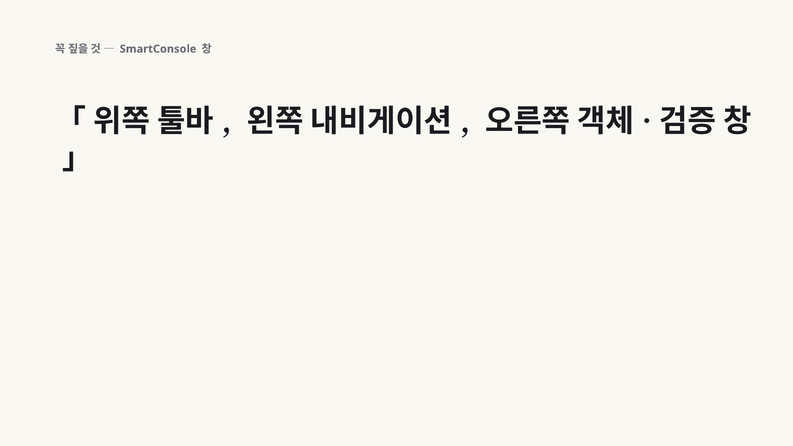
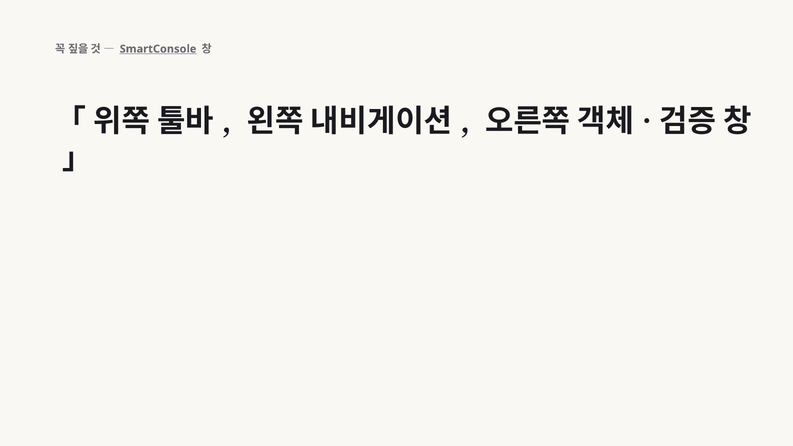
SmartConsole underline: none -> present
